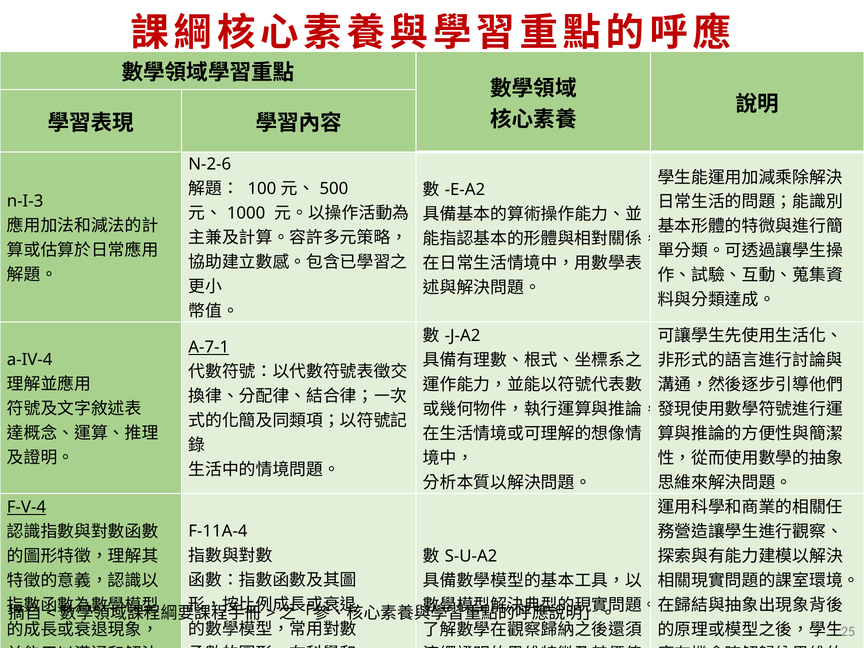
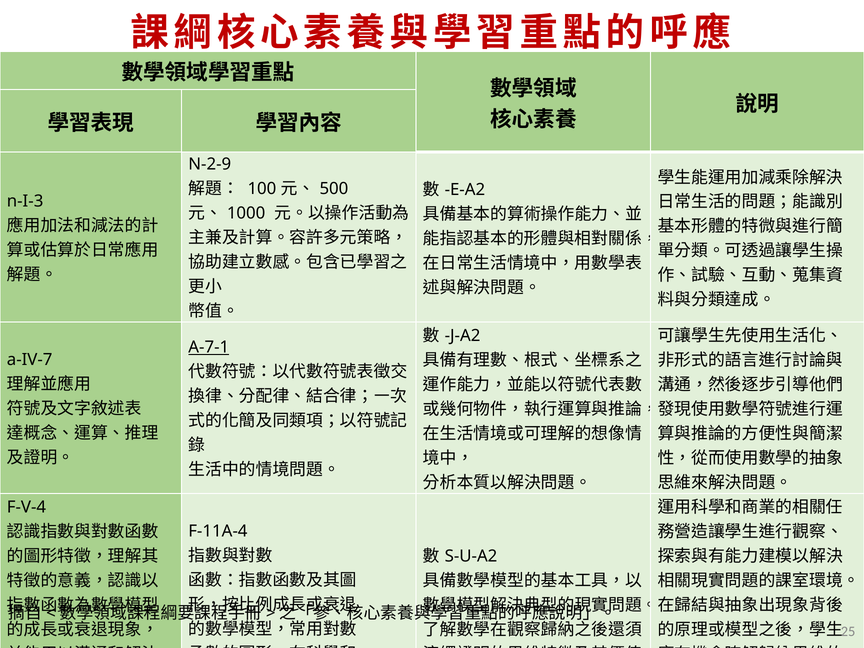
N-2-6: N-2-6 -> N-2-9
a-IV-4: a-IV-4 -> a-IV-7
F-V-4 underline: present -> none
